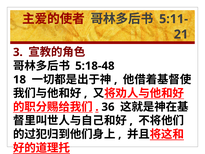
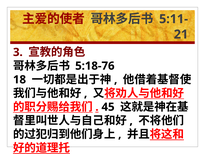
5:18-48: 5:18-48 -> 5:18-76
36: 36 -> 45
